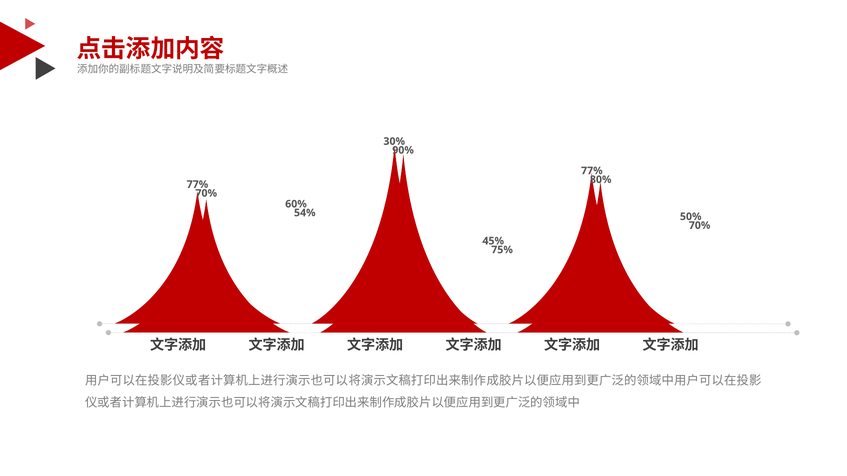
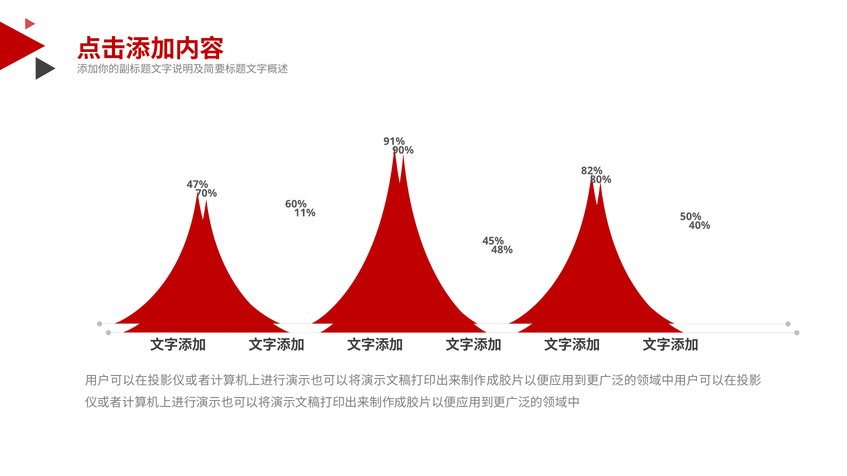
30%: 30% -> 91%
77% at (592, 171): 77% -> 82%
77% at (197, 185): 77% -> 47%
54%: 54% -> 11%
70% at (700, 226): 70% -> 40%
75%: 75% -> 48%
